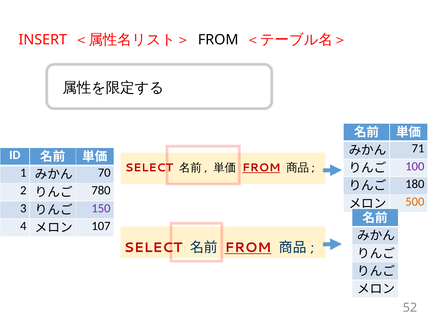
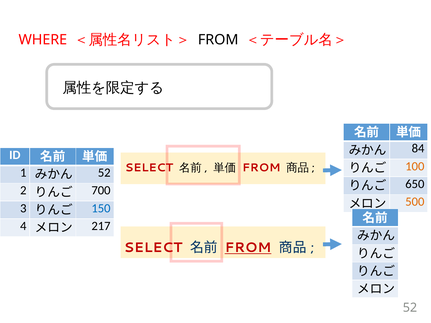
INSERT: INSERT -> WHERE
71: 71 -> 84
100 colour: purple -> orange
FROM at (261, 168) underline: present -> none
70 at (104, 173): 70 -> 52
180: 180 -> 650
780: 780 -> 700
150 colour: purple -> blue
107: 107 -> 217
